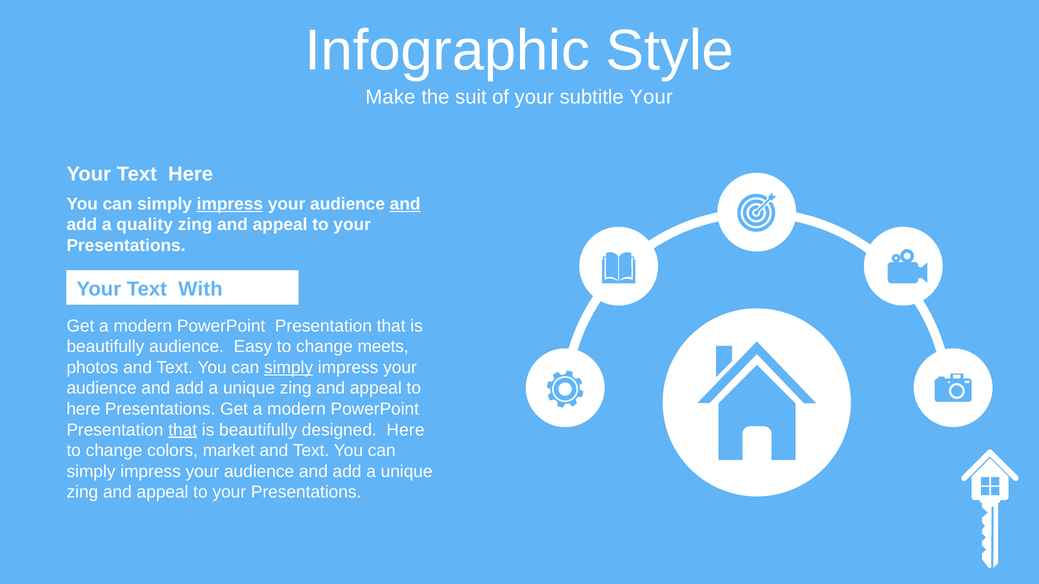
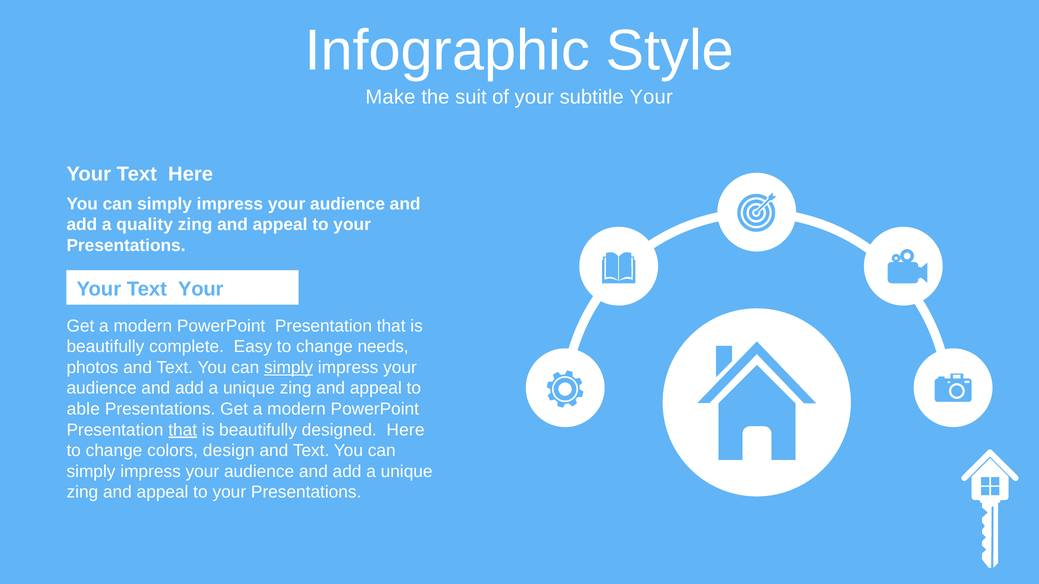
impress at (230, 204) underline: present -> none
and at (405, 204) underline: present -> none
Text With: With -> Your
beautifully audience: audience -> complete
meets: meets -> needs
here at (83, 409): here -> able
market: market -> design
